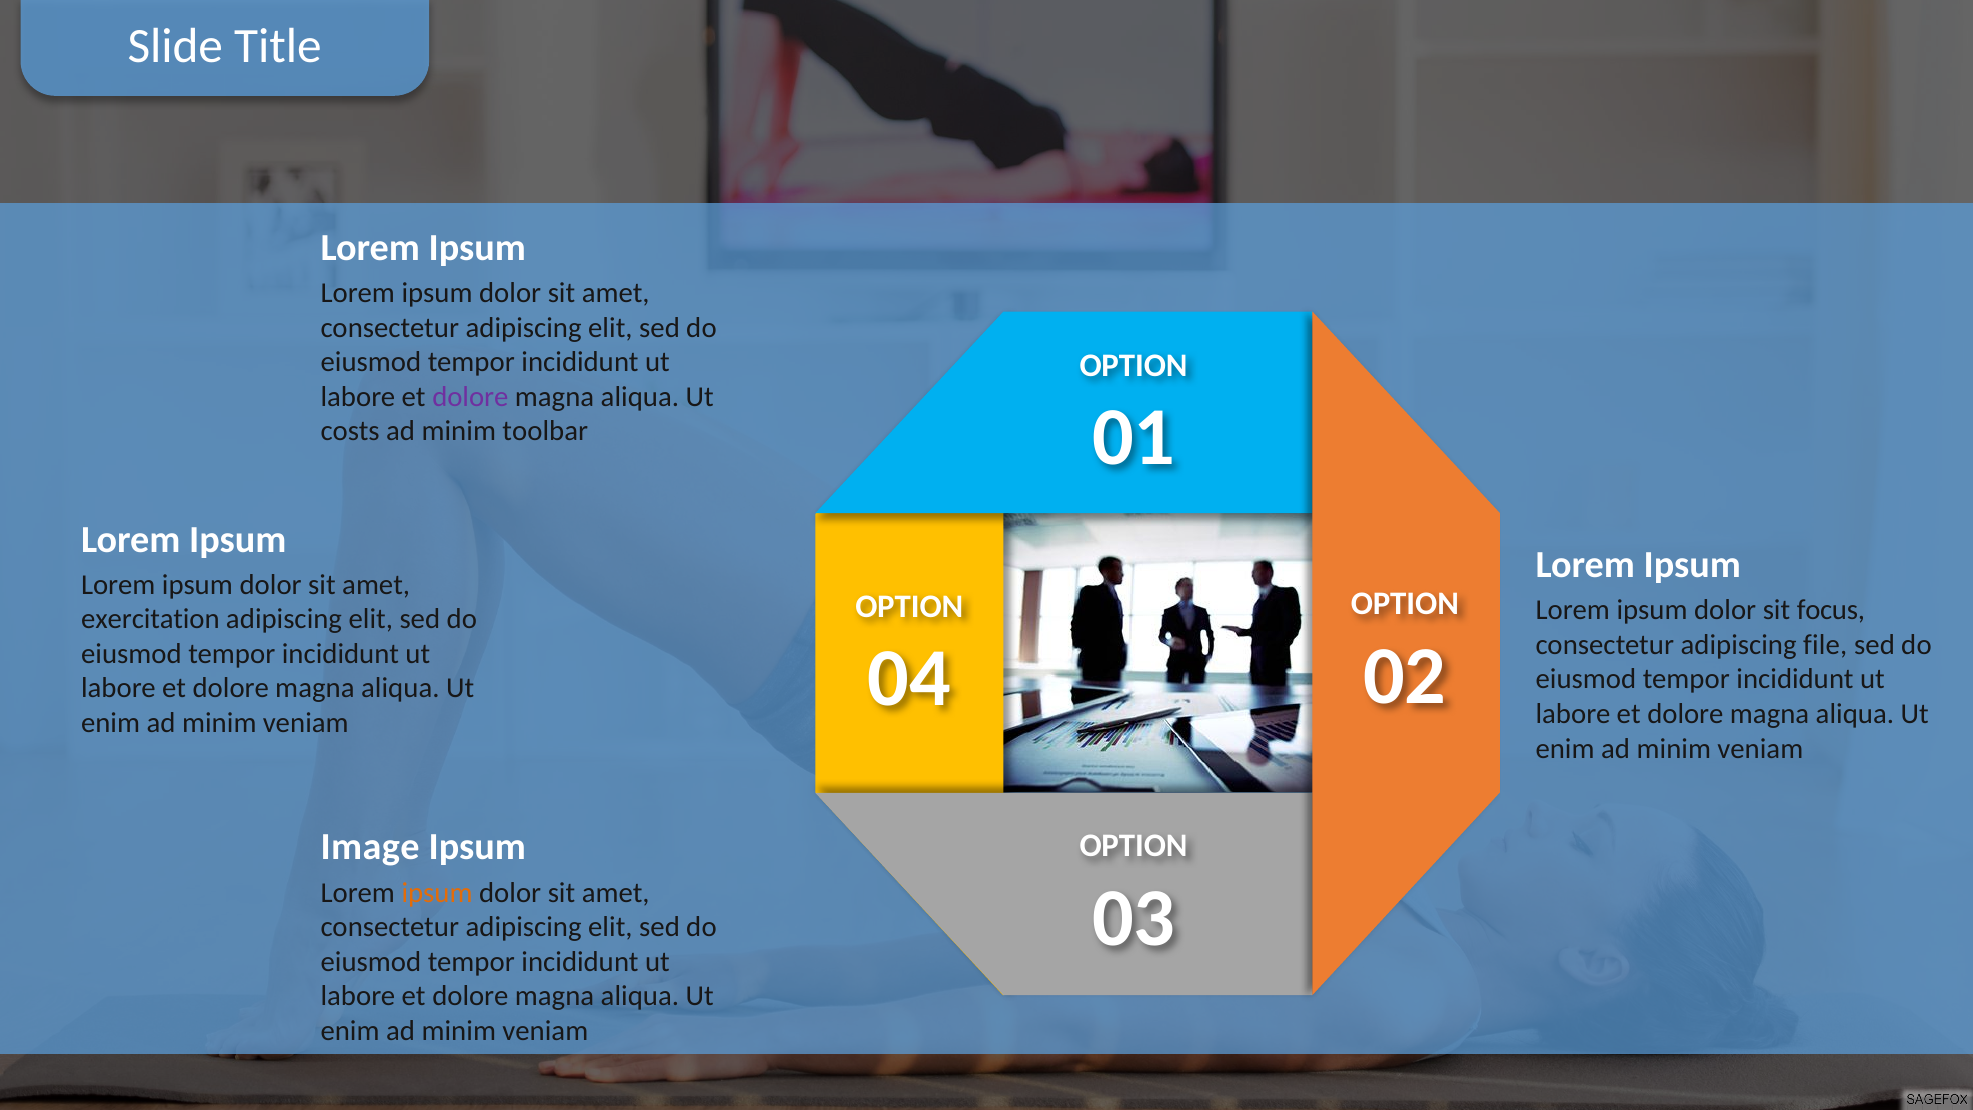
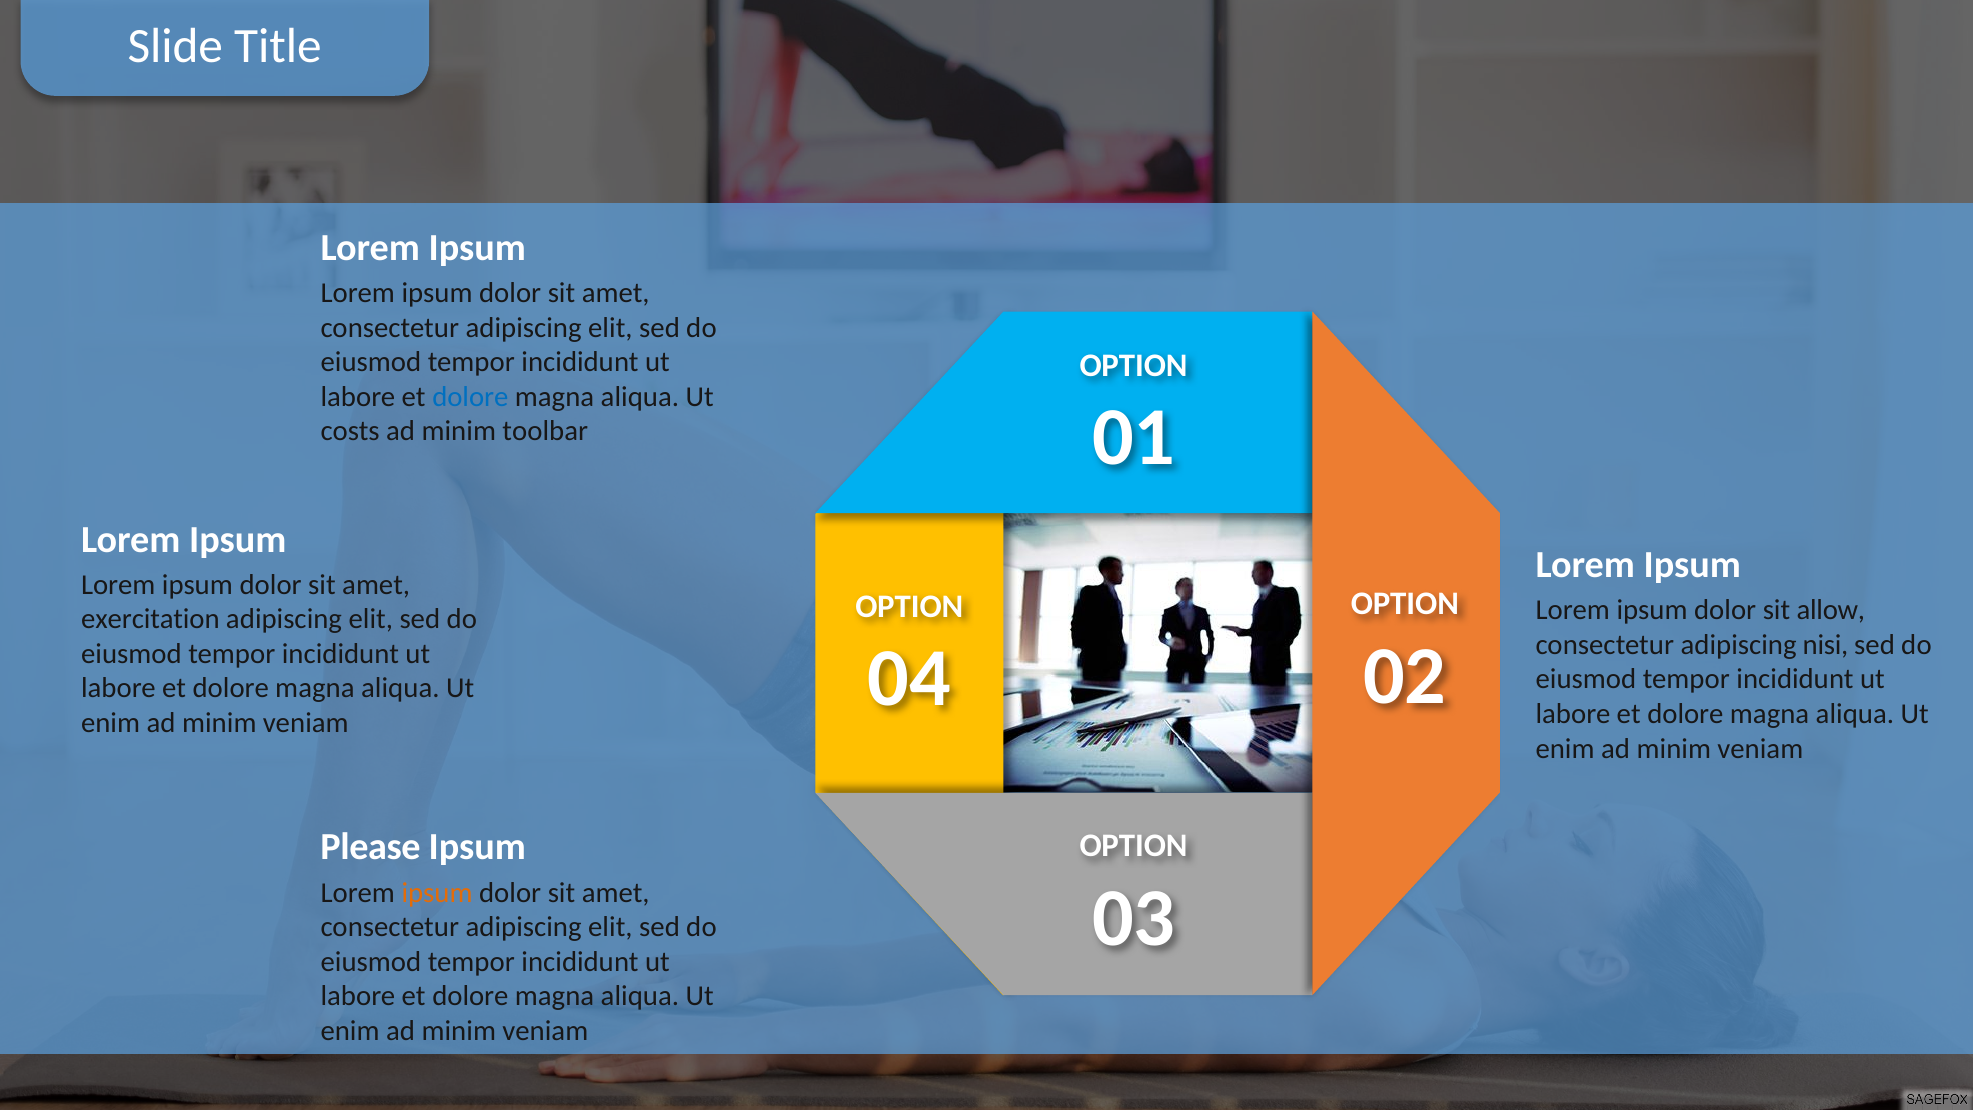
dolore at (470, 397) colour: purple -> blue
focus: focus -> allow
file: file -> nisi
Image: Image -> Please
